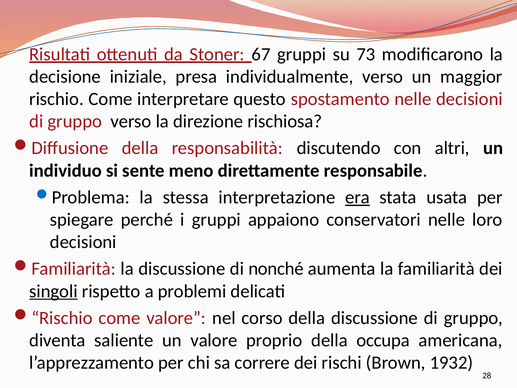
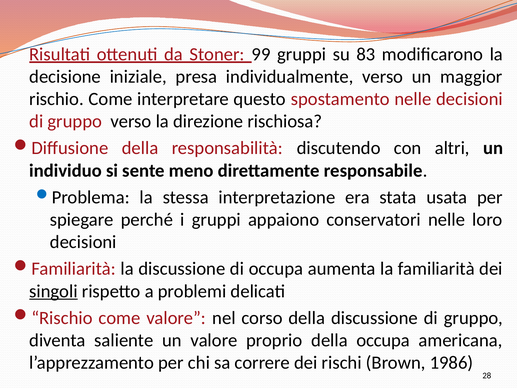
67: 67 -> 99
73: 73 -> 83
era underline: present -> none
di nonché: nonché -> occupa
1932: 1932 -> 1986
